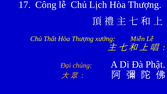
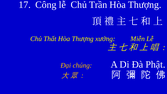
Lịch: Lịch -> Trần
